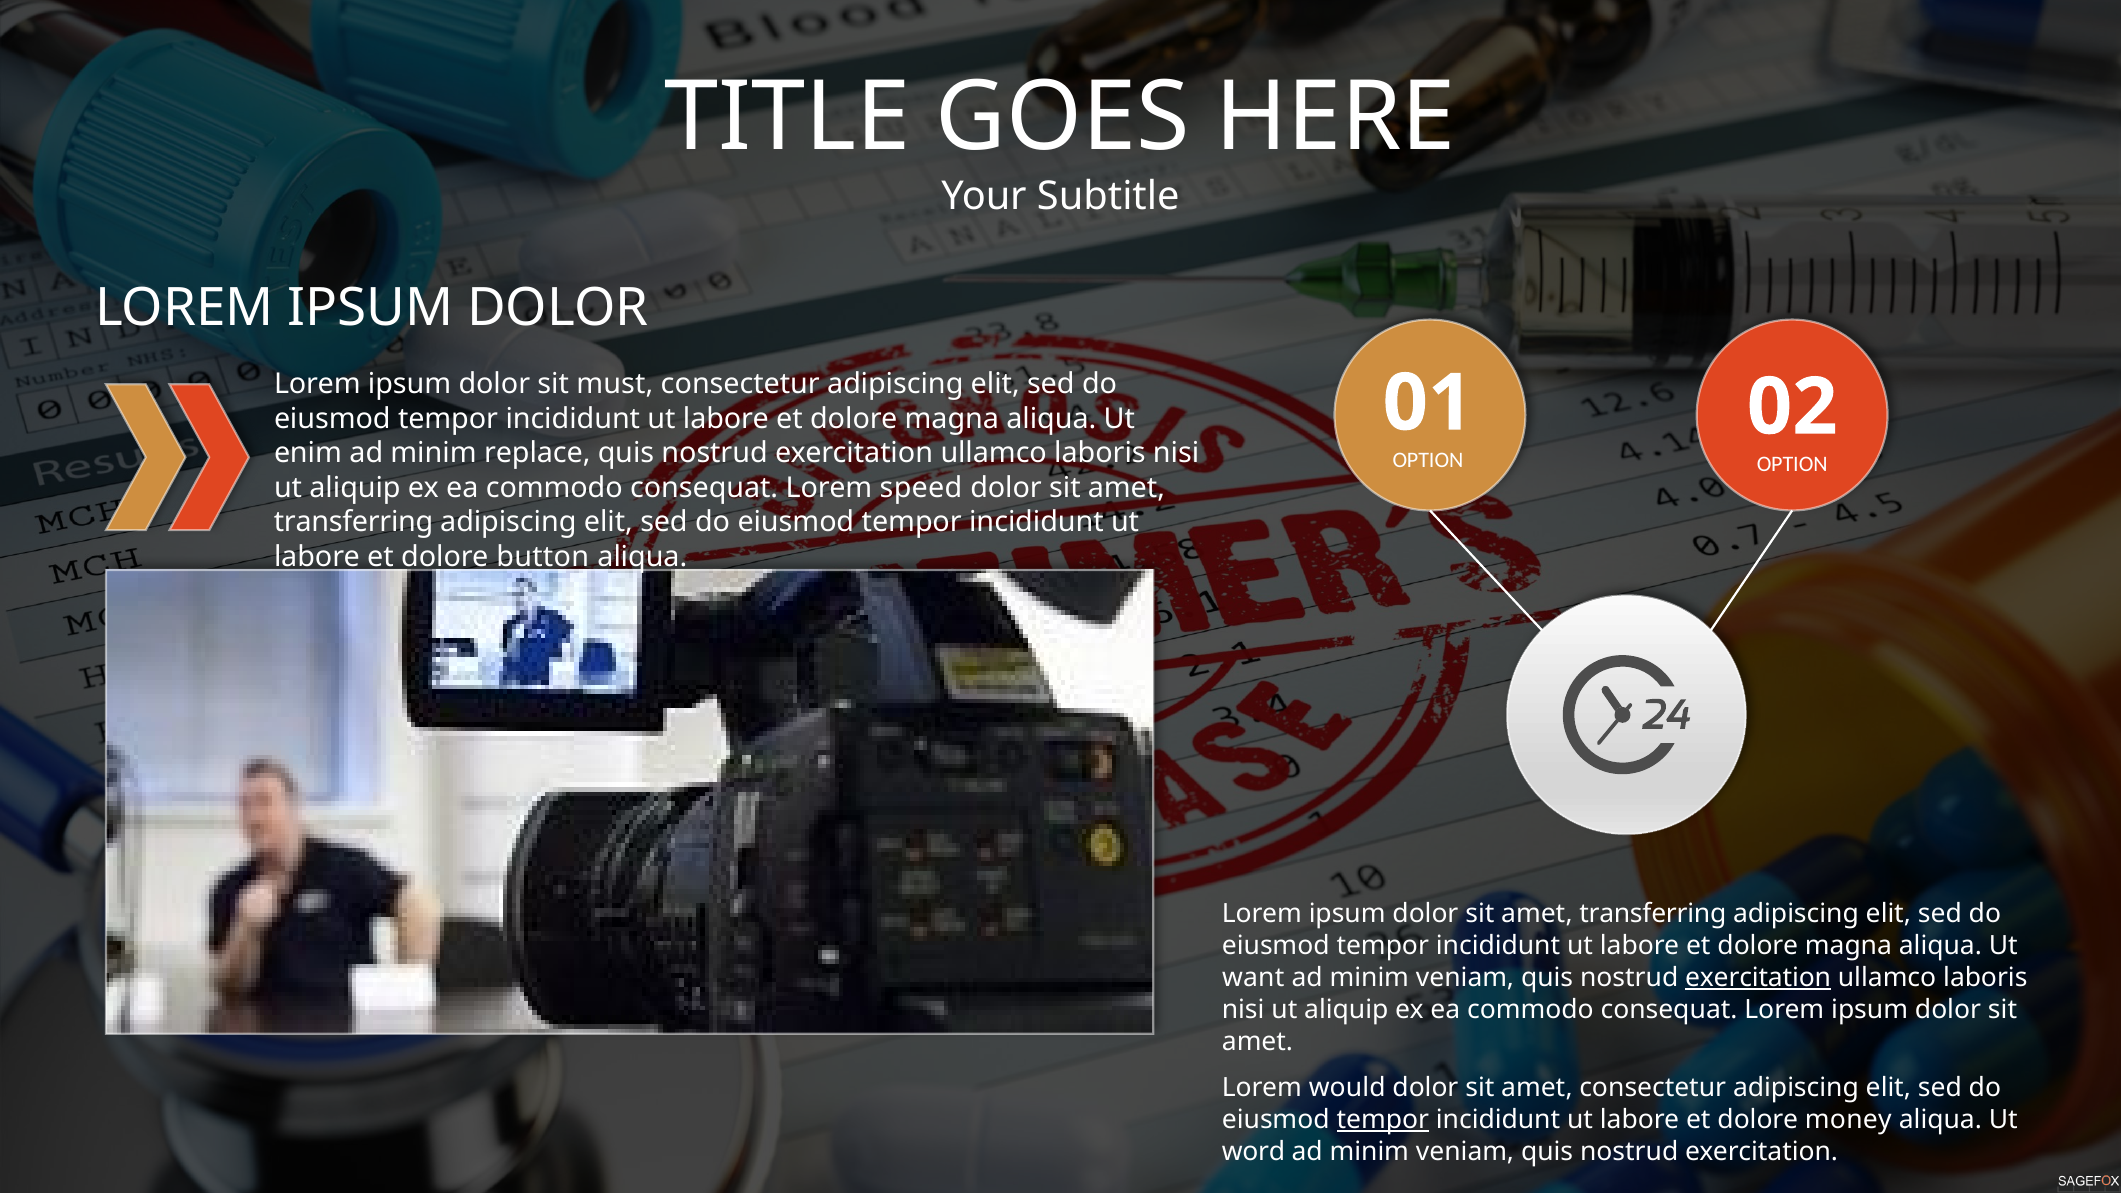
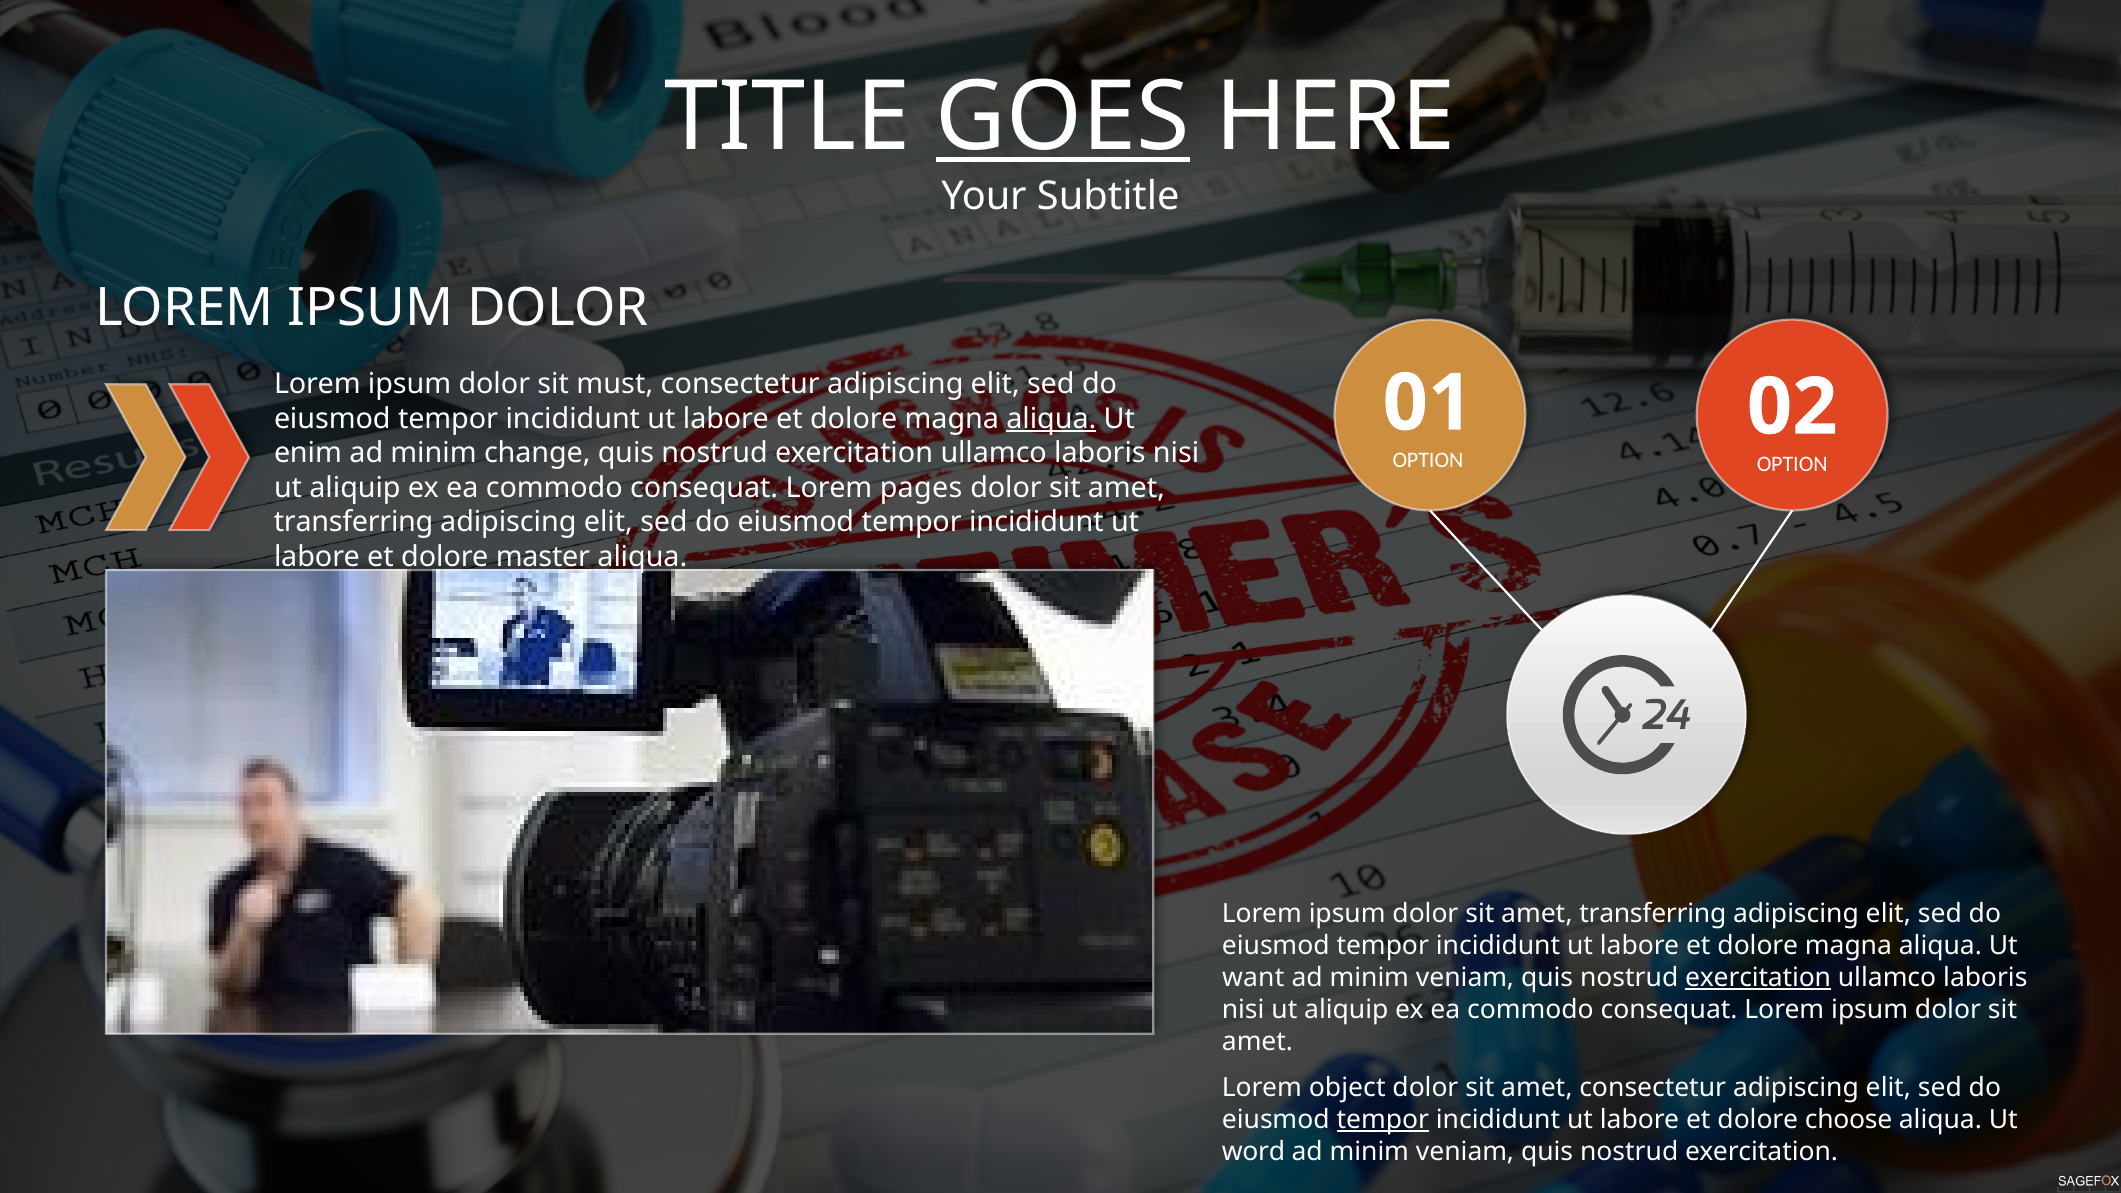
GOES underline: none -> present
aliqua at (1051, 419) underline: none -> present
replace: replace -> change
speed: speed -> pages
button: button -> master
would: would -> object
money: money -> choose
